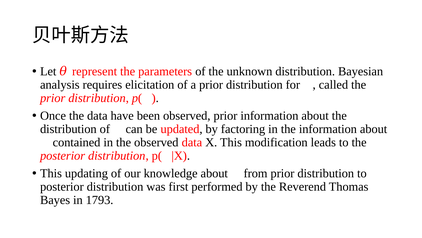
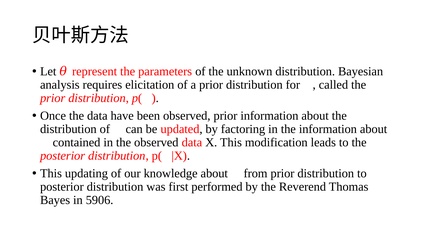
1793: 1793 -> 5906
